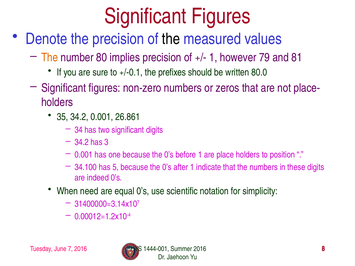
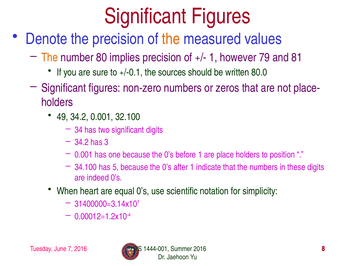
the at (171, 39) colour: black -> orange
prefixes: prefixes -> sources
35: 35 -> 49
26.861: 26.861 -> 32.100
need: need -> heart
